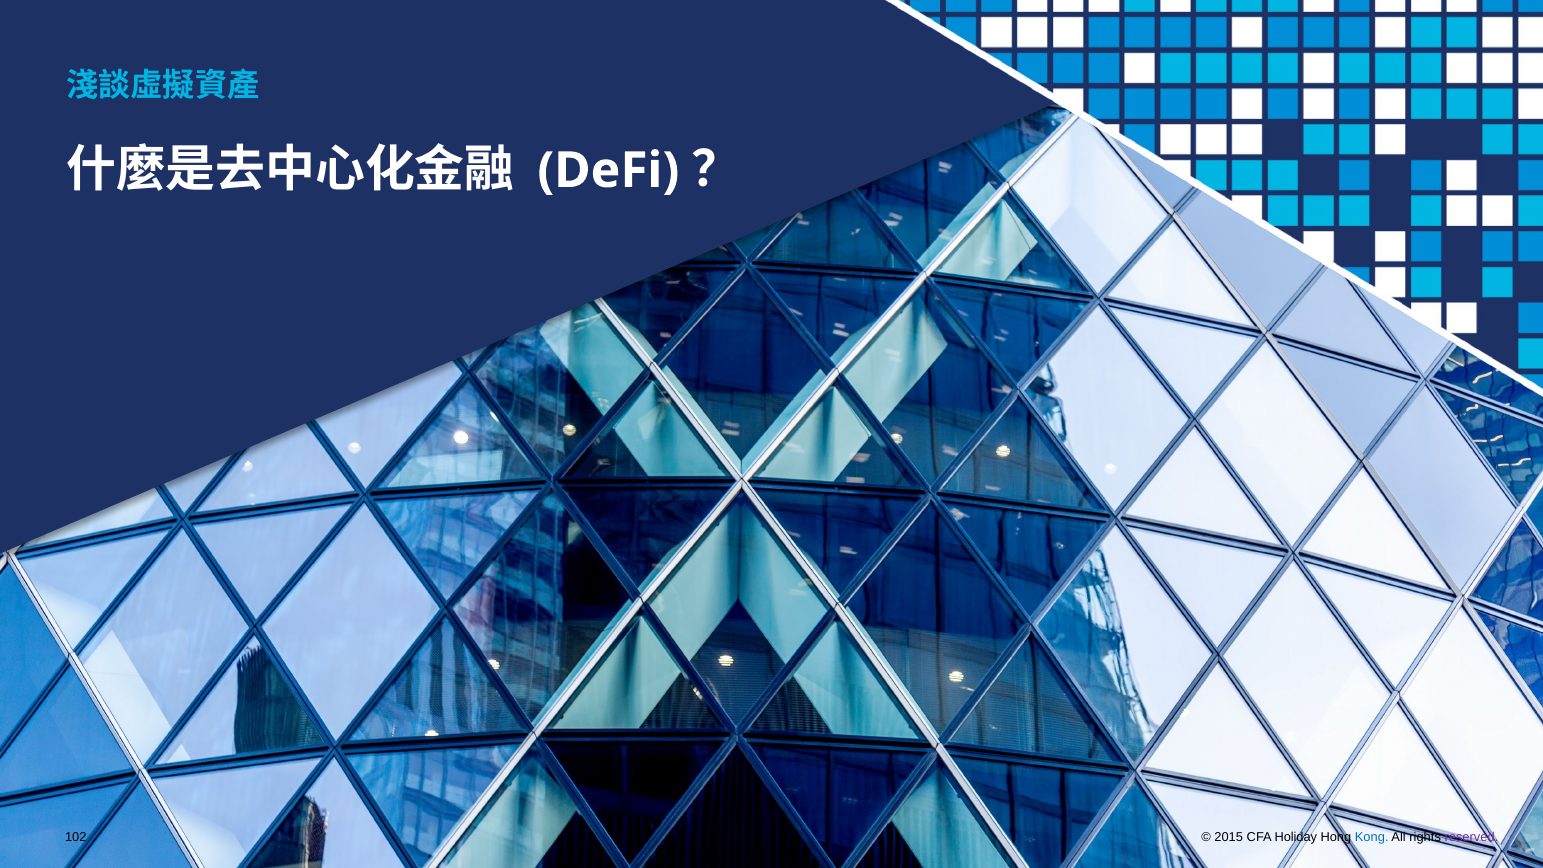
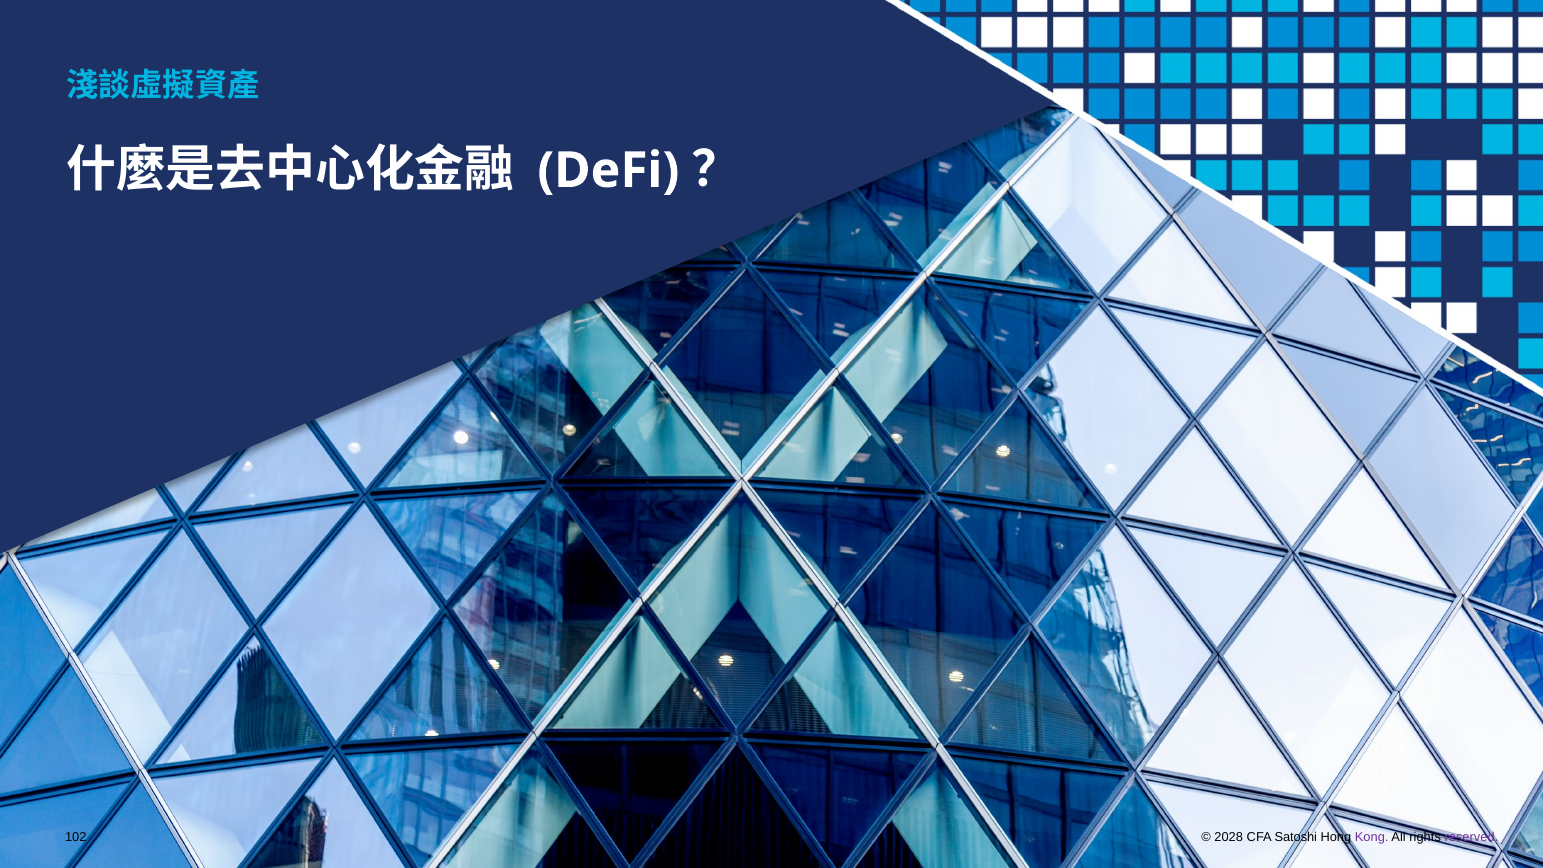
2015: 2015 -> 2028
Holiday: Holiday -> Satoshi
Kong colour: blue -> purple
